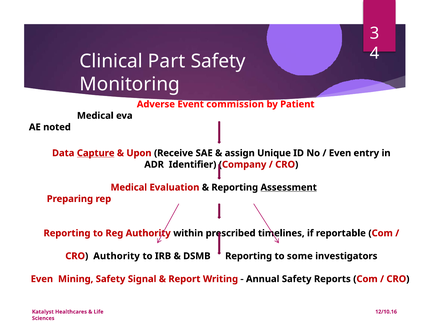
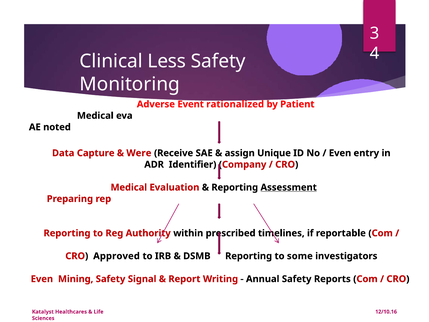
Part: Part -> Less
commission: commission -> rationalized
Capture underline: present -> none
Upon: Upon -> Were
CRO Authority: Authority -> Approved
